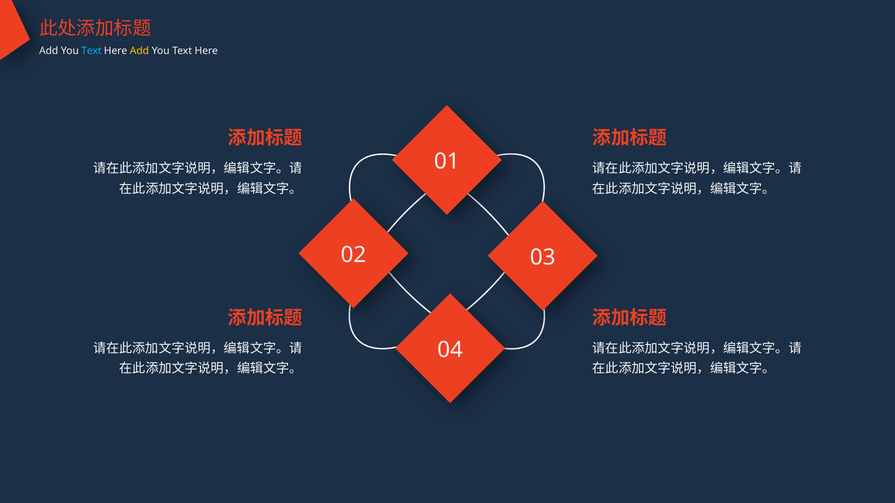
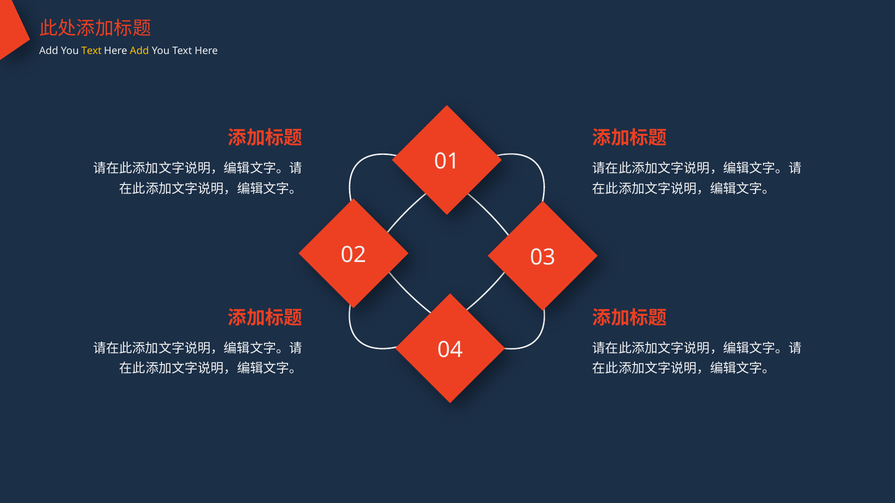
Text at (91, 51) colour: light blue -> yellow
